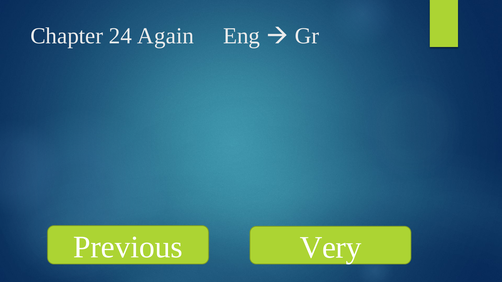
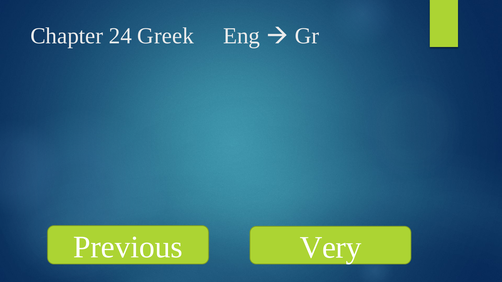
Again: Again -> Greek
